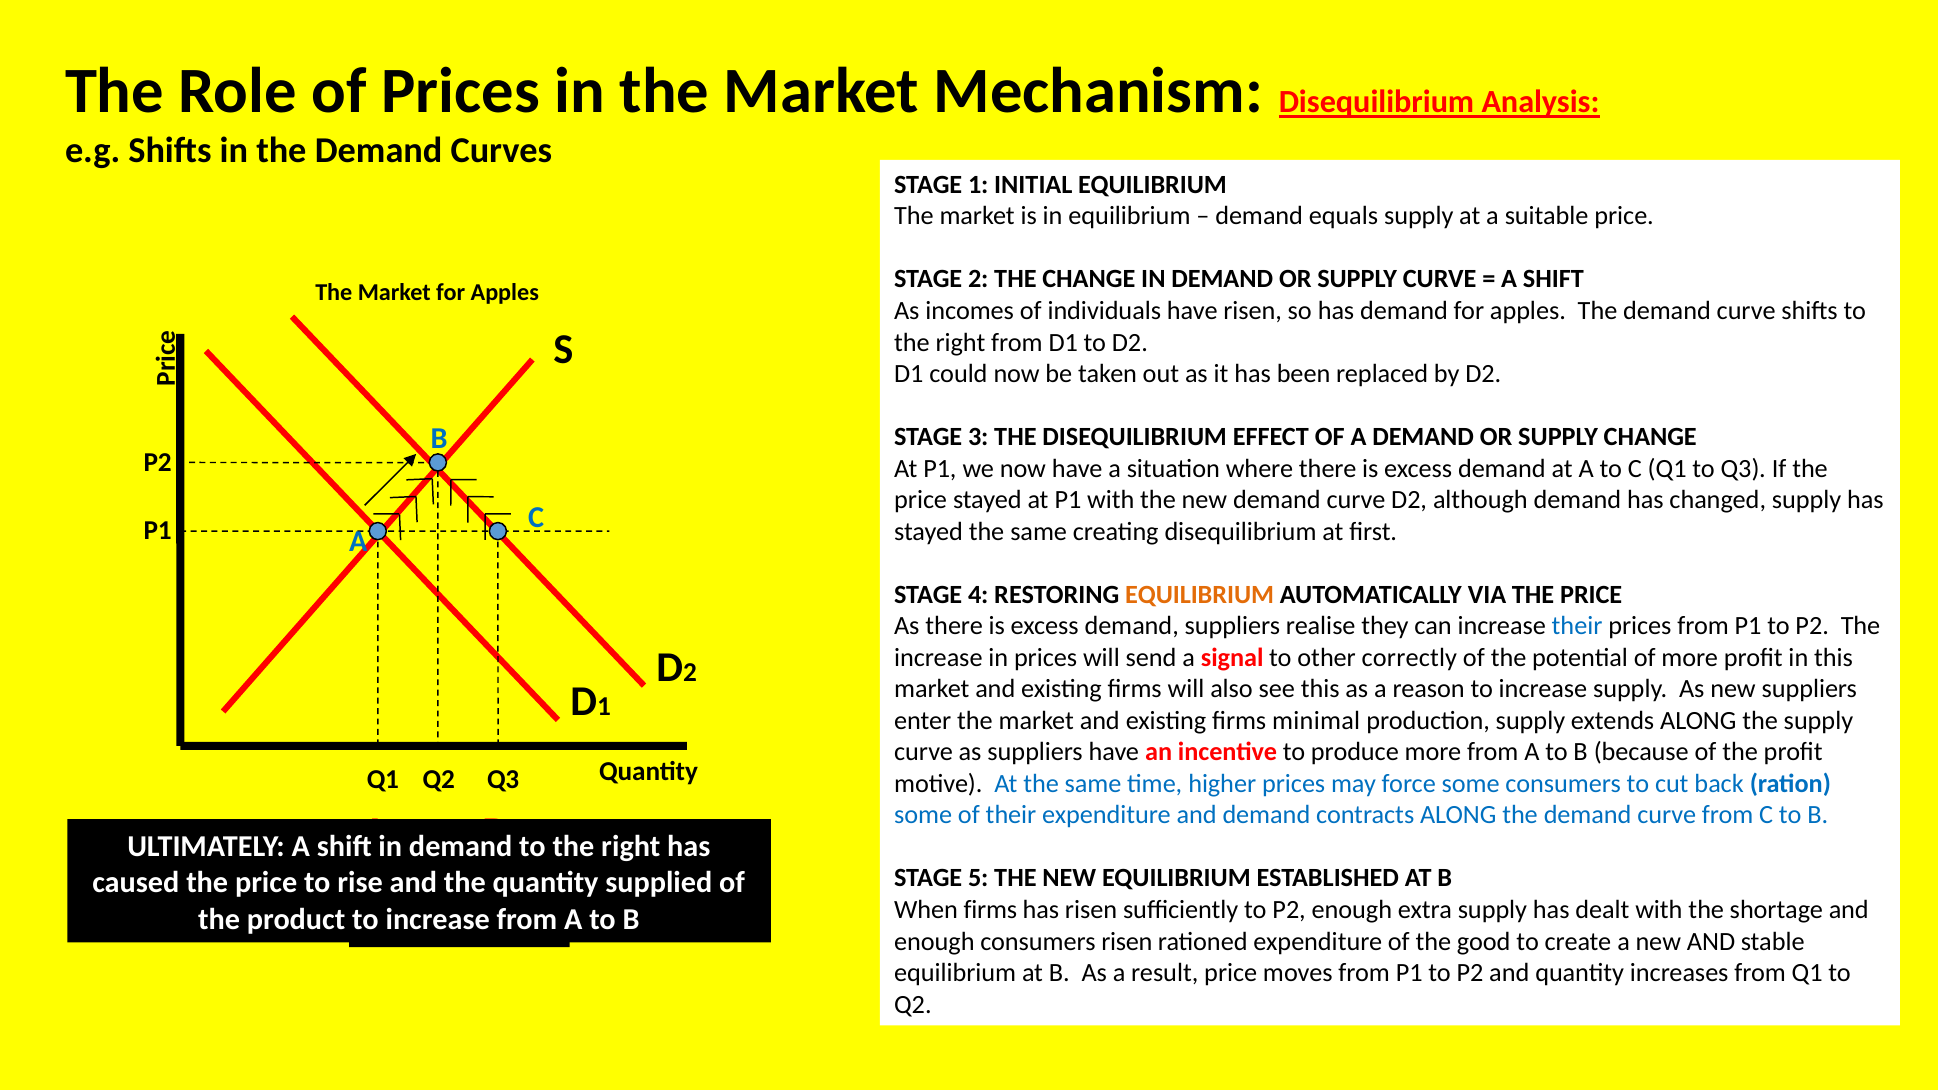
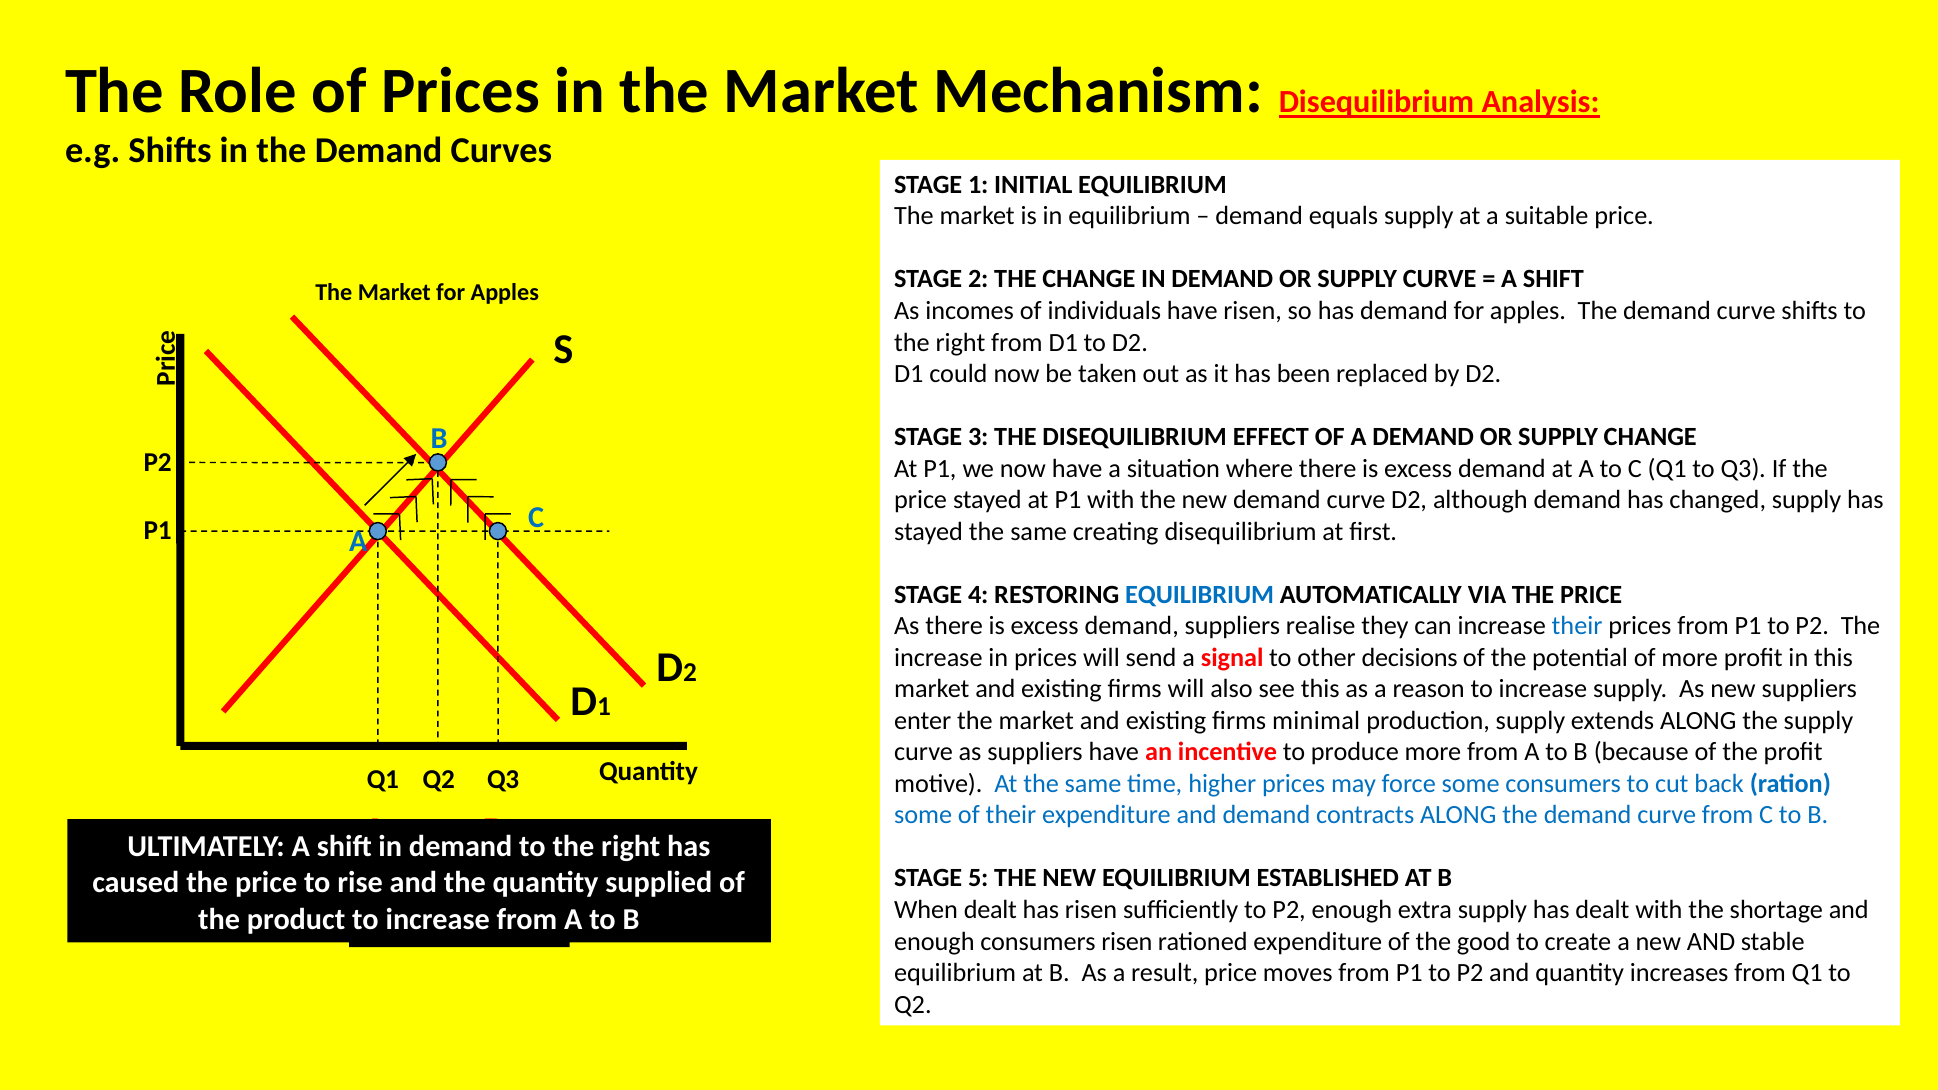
EQUILIBRIUM at (1200, 595) colour: orange -> blue
correctly: correctly -> decisions
When firms: firms -> dealt
